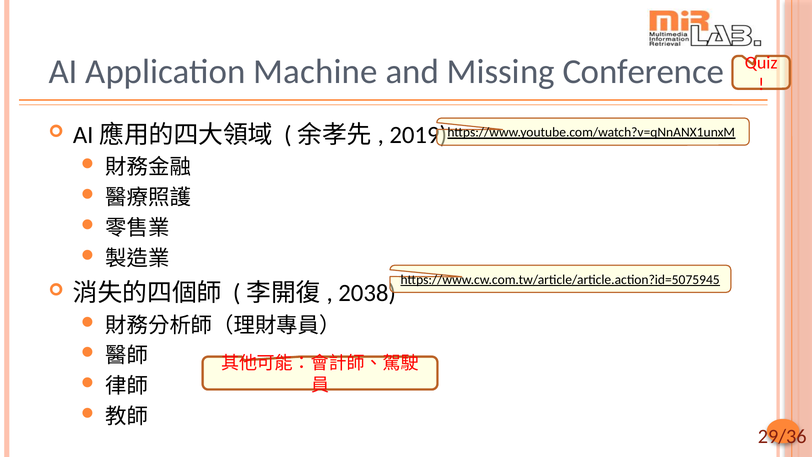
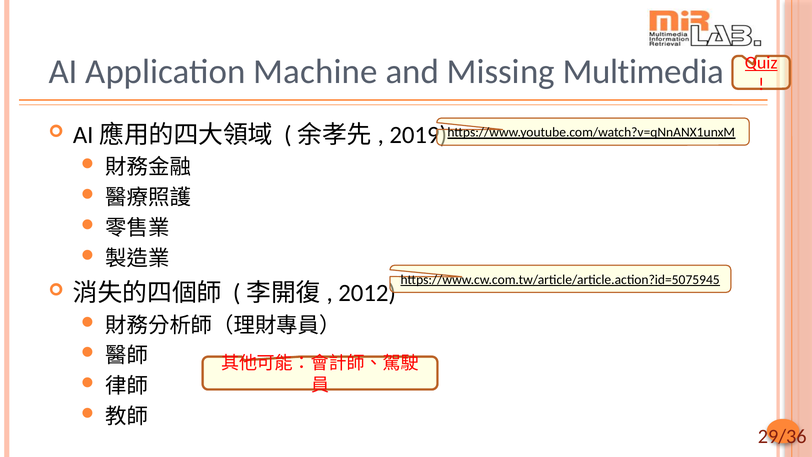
Quiz underline: none -> present
Conference: Conference -> Multimedia
2038: 2038 -> 2012
